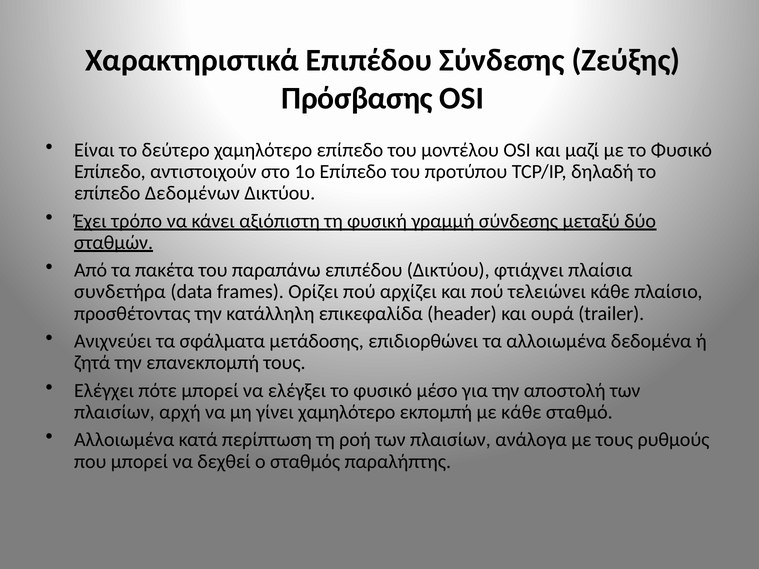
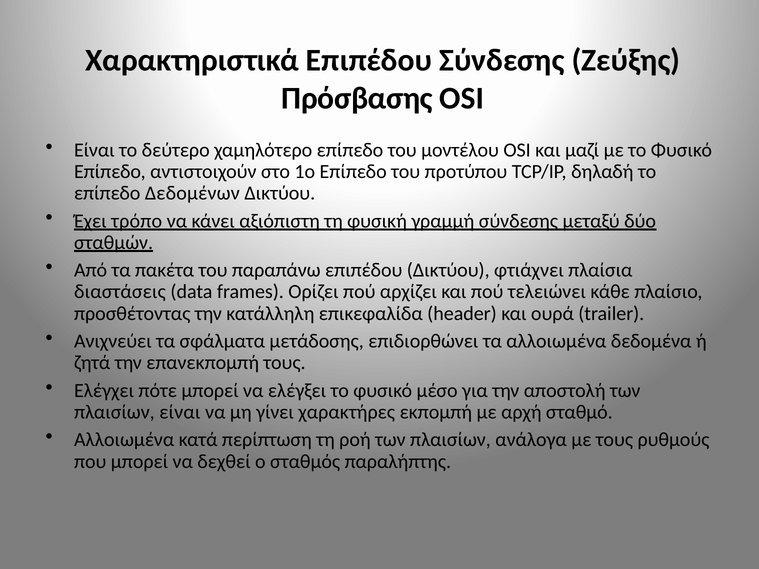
συνδετήρα: συνδετήρα -> διαστάσεις
πλαισίων αρχή: αρχή -> είναι
γίνει χαμηλότερο: χαμηλότερο -> χαρακτήρες
με κάθε: κάθε -> αρχή
